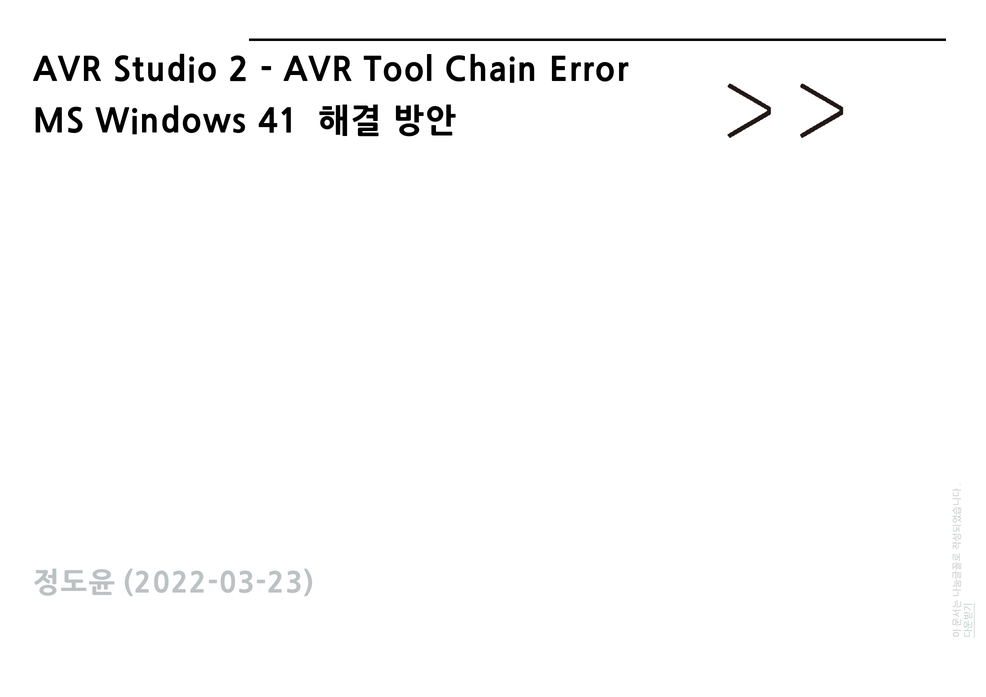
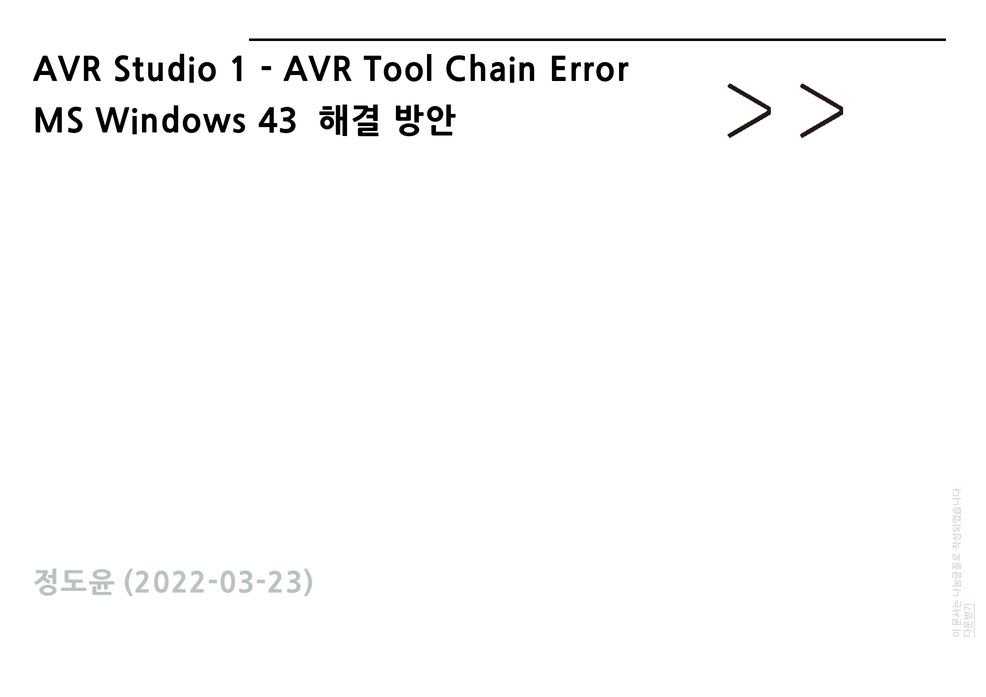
2: 2 -> 1
41: 41 -> 43
